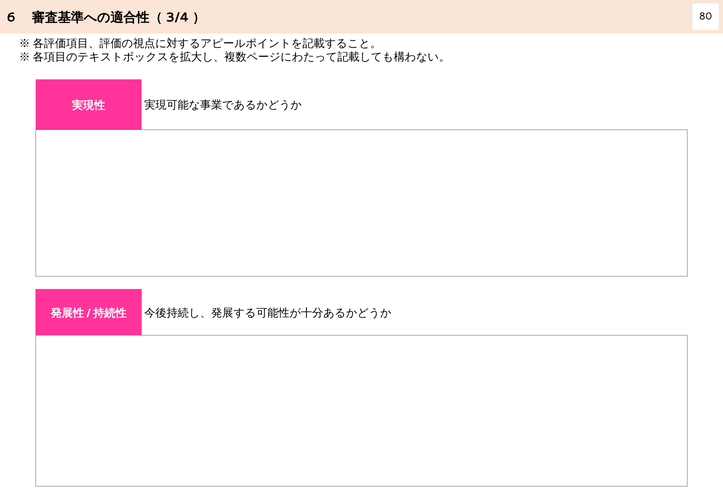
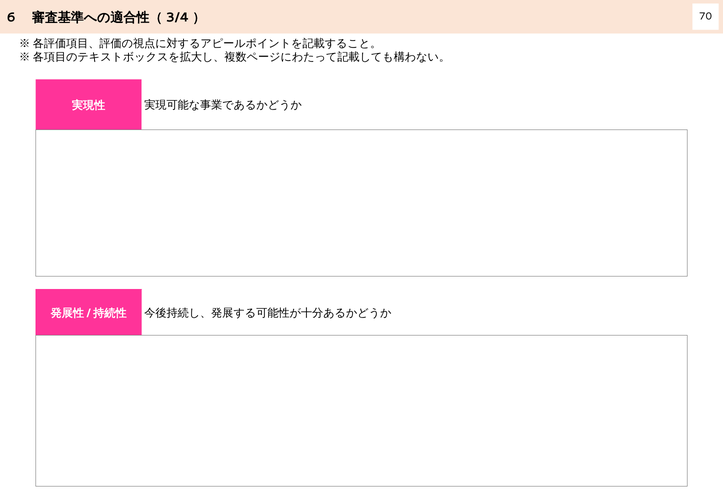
80: 80 -> 70
